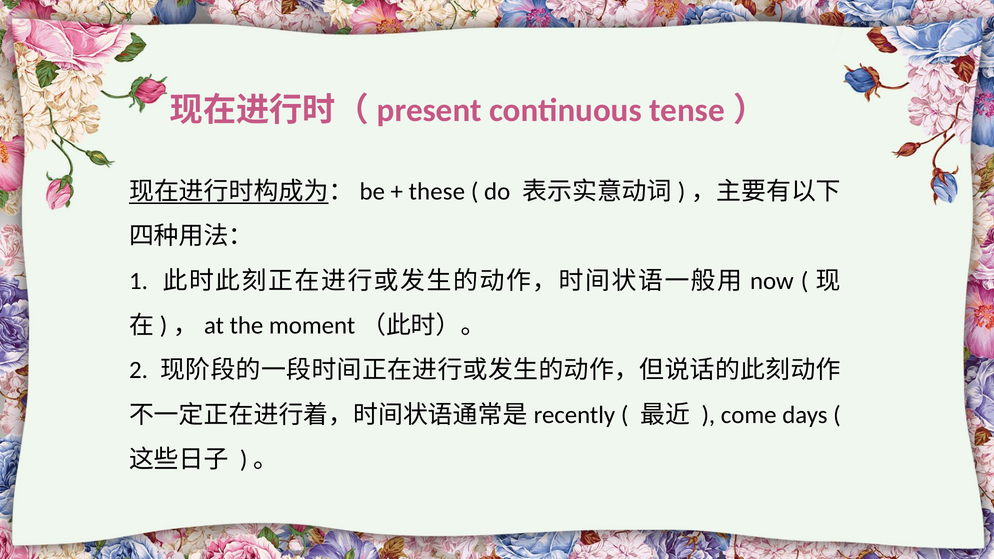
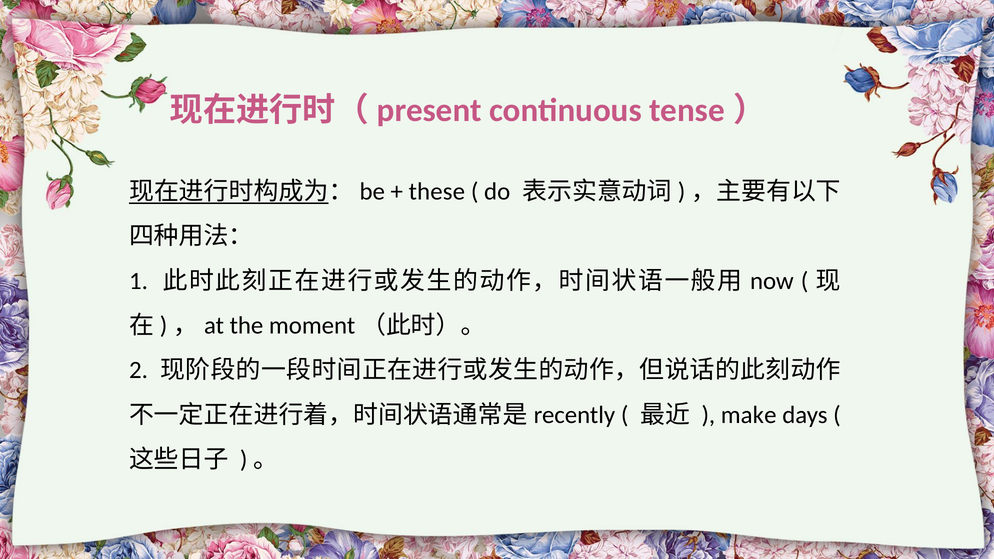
come: come -> make
